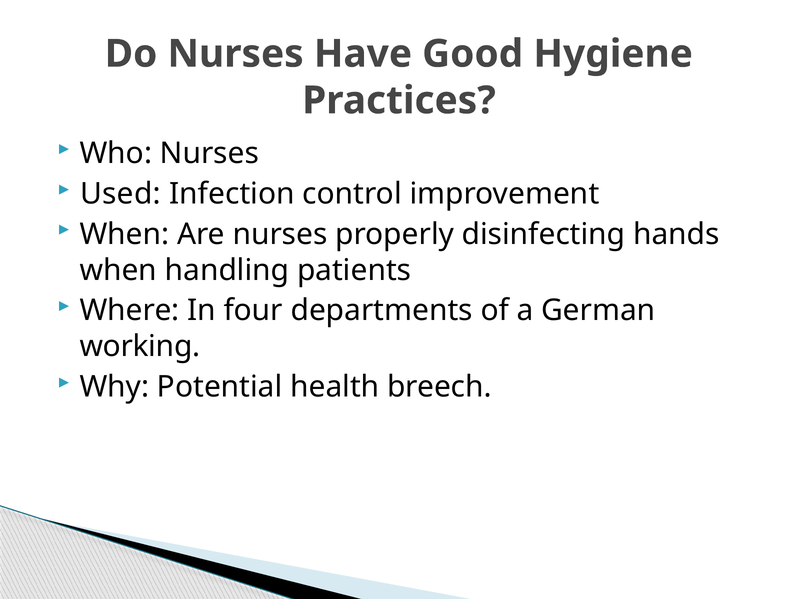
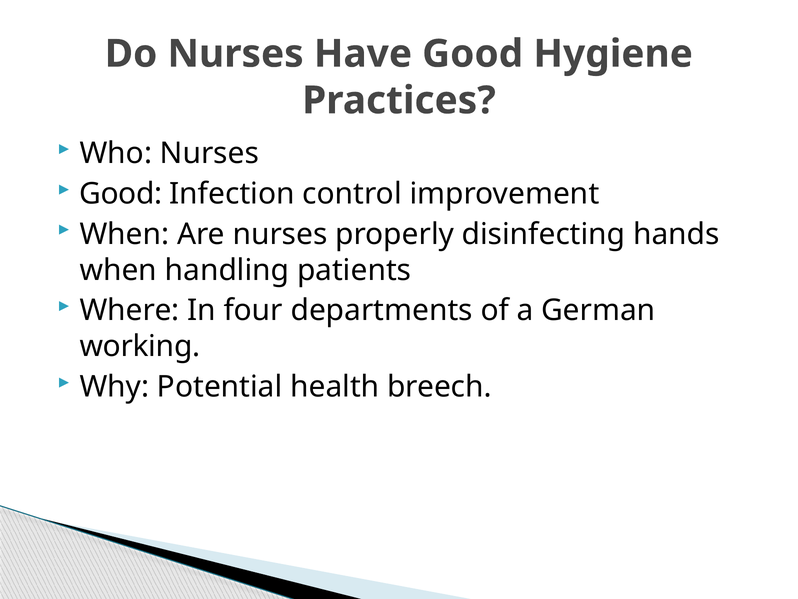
Used at (120, 194): Used -> Good
